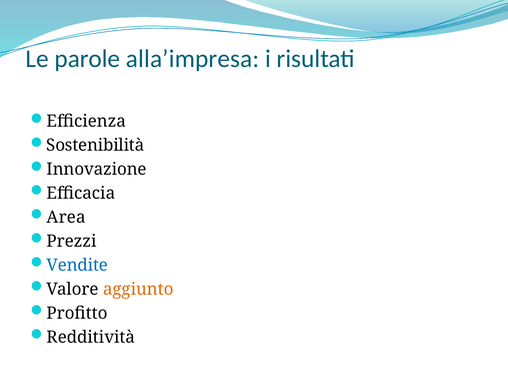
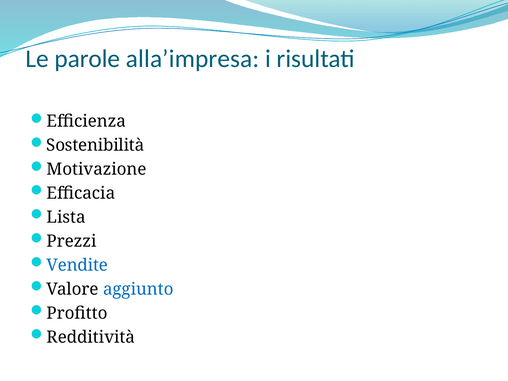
Innovazione: Innovazione -> Motivazione
Area: Area -> Lista
aggiunto colour: orange -> blue
